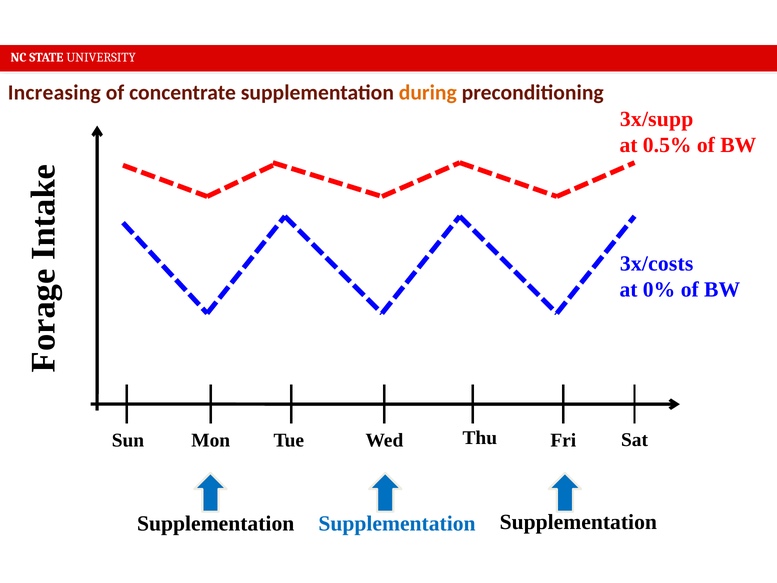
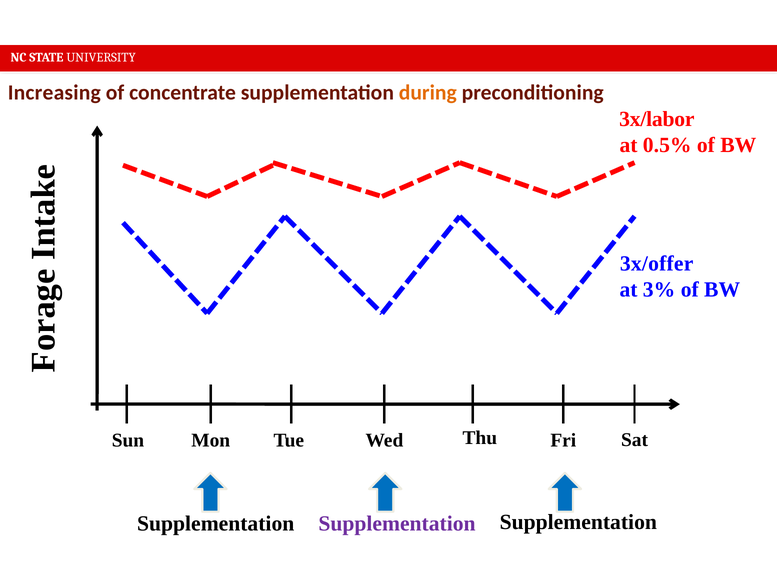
3x/supp: 3x/supp -> 3x/labor
3x/costs: 3x/costs -> 3x/offer
0%: 0% -> 3%
Supplementation at (397, 523) colour: blue -> purple
